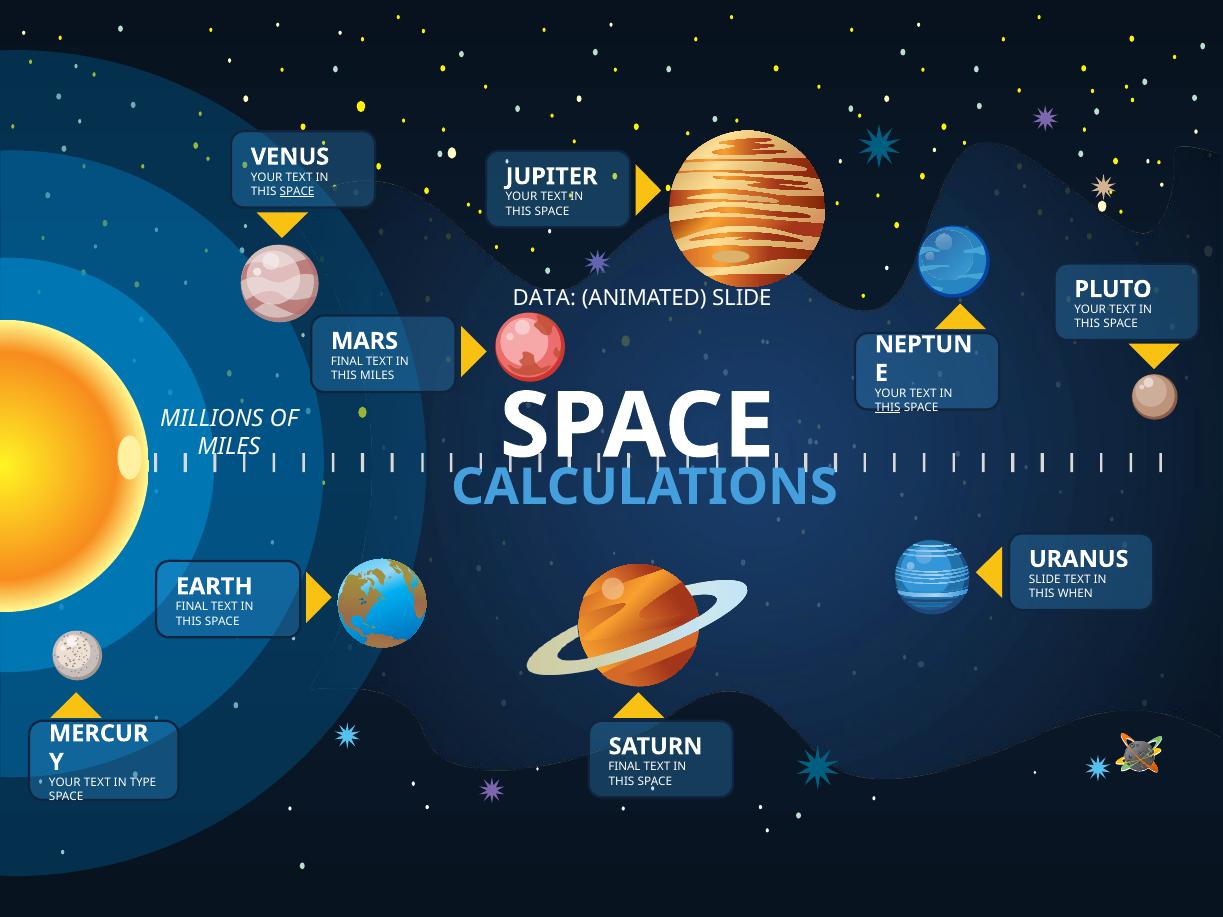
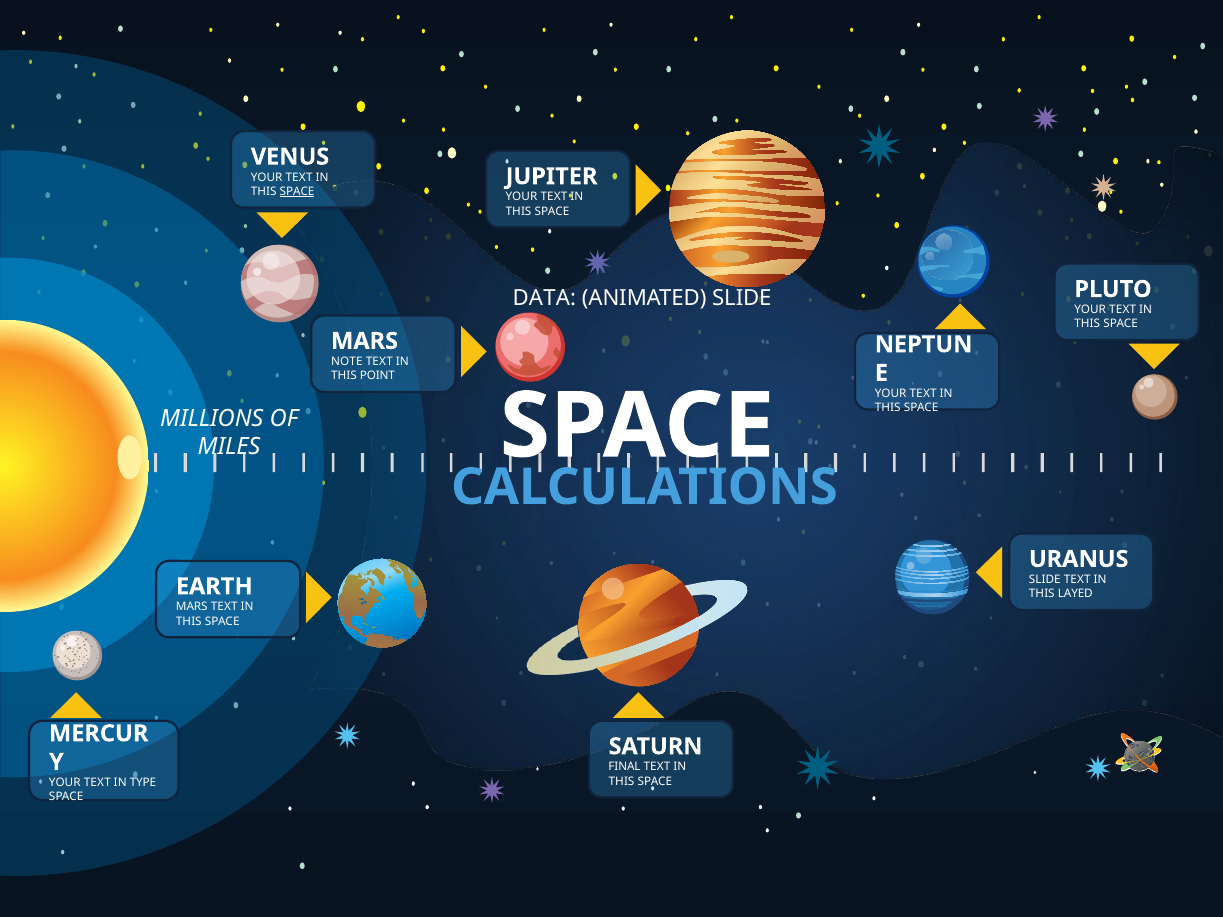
FINAL at (347, 362): FINAL -> NOTE
THIS MILES: MILES -> POINT
THIS at (888, 408) underline: present -> none
WHEN: WHEN -> LAYED
FINAL at (192, 607): FINAL -> MARS
